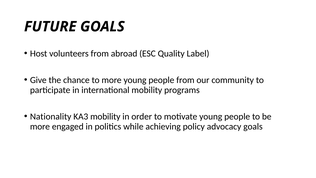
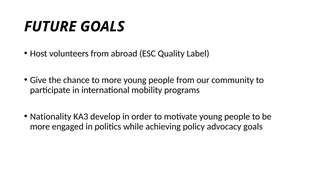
KA3 mobility: mobility -> develop
